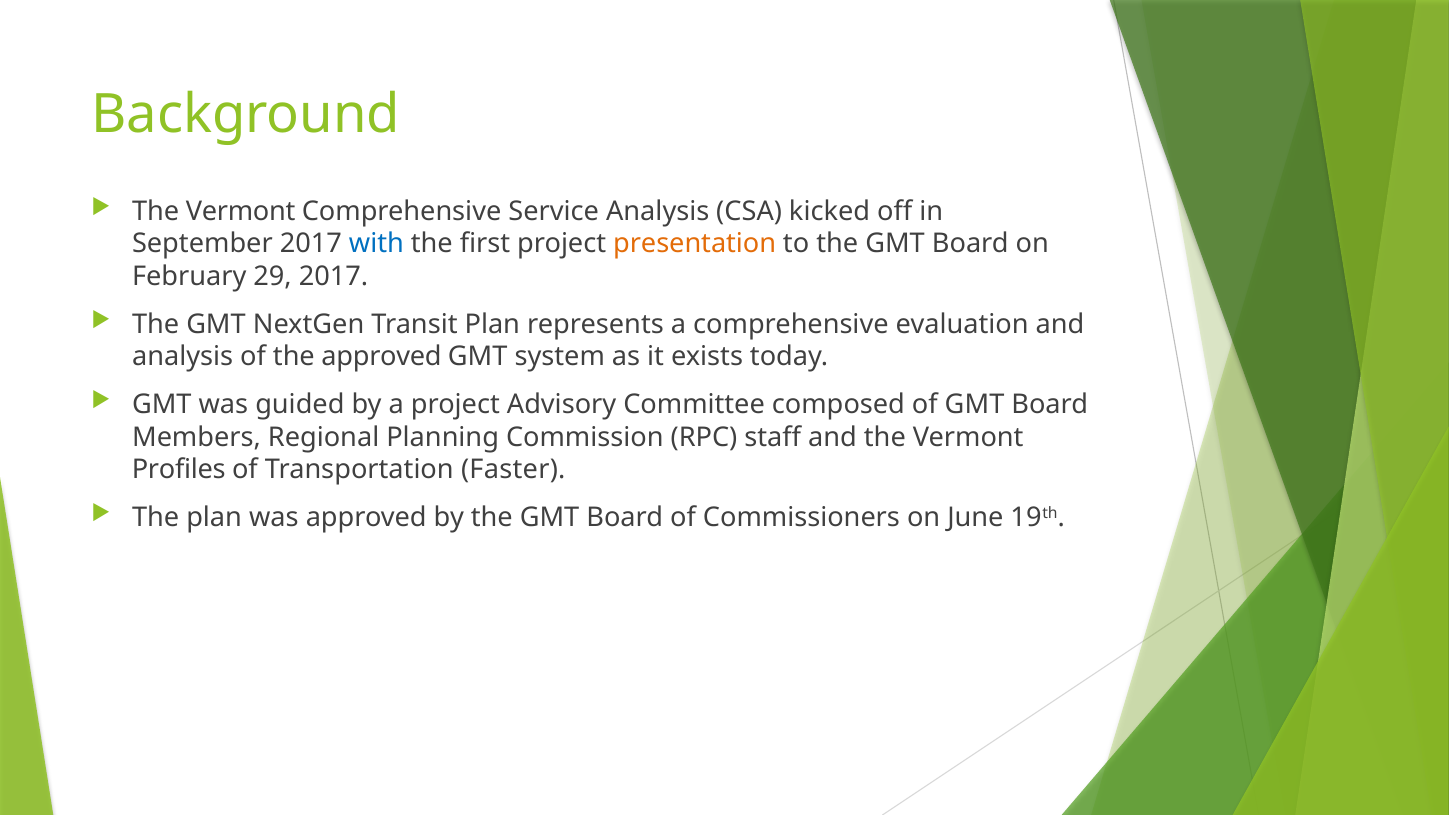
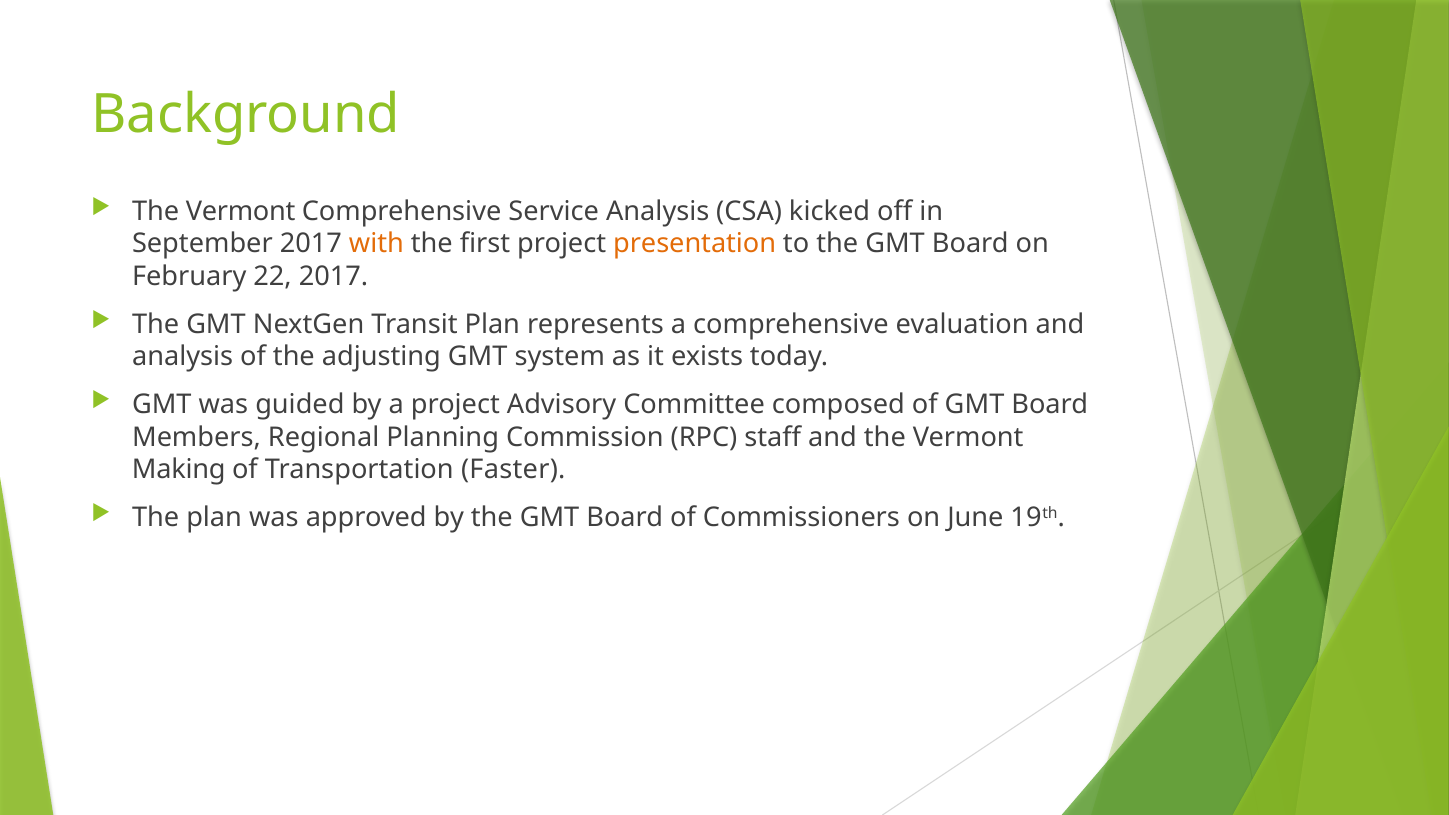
with colour: blue -> orange
29: 29 -> 22
the approved: approved -> adjusting
Profiles: Profiles -> Making
